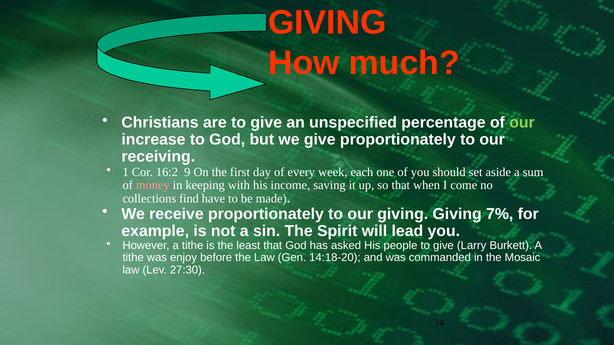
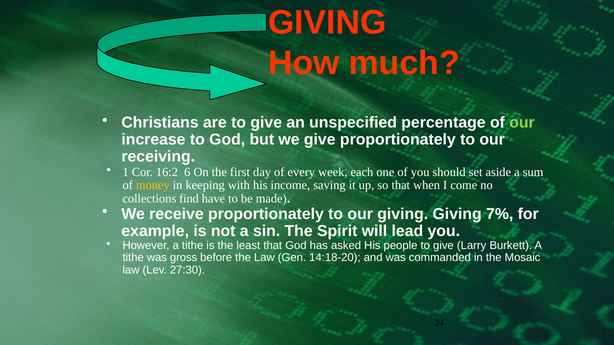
9: 9 -> 6
money colour: pink -> yellow
enjoy: enjoy -> gross
